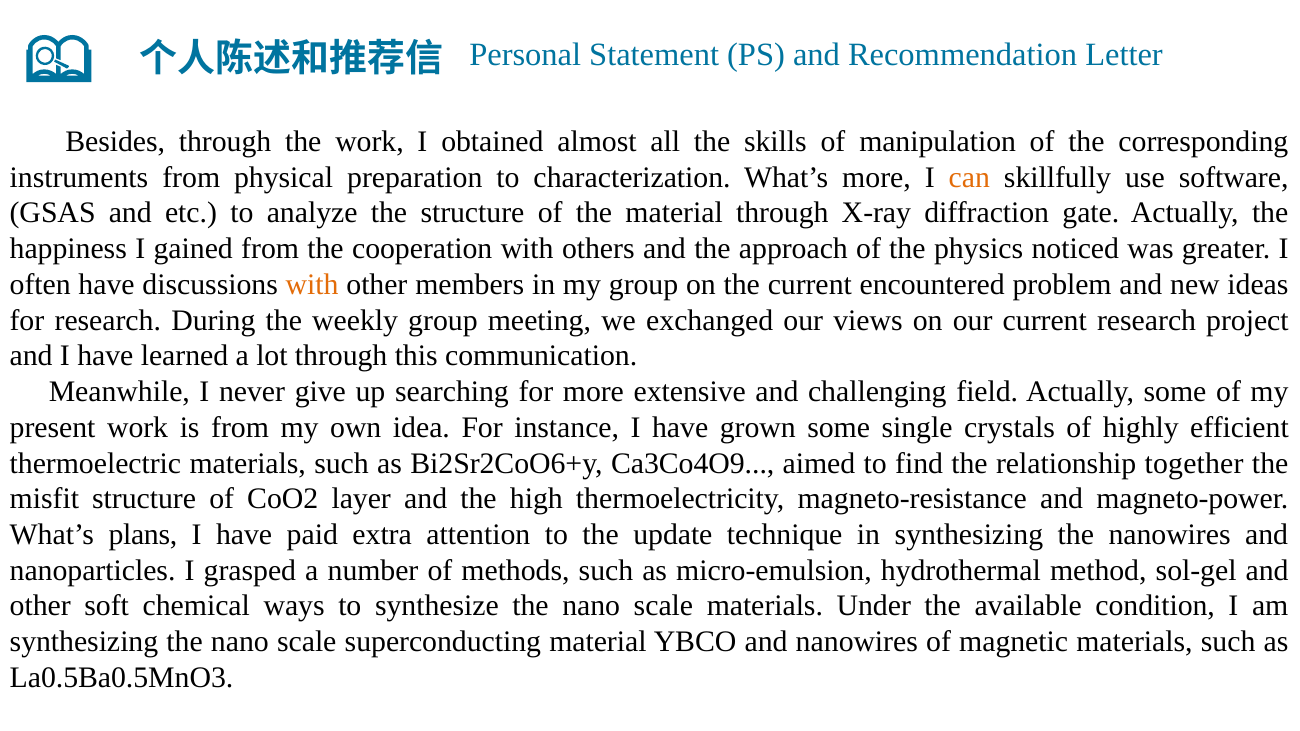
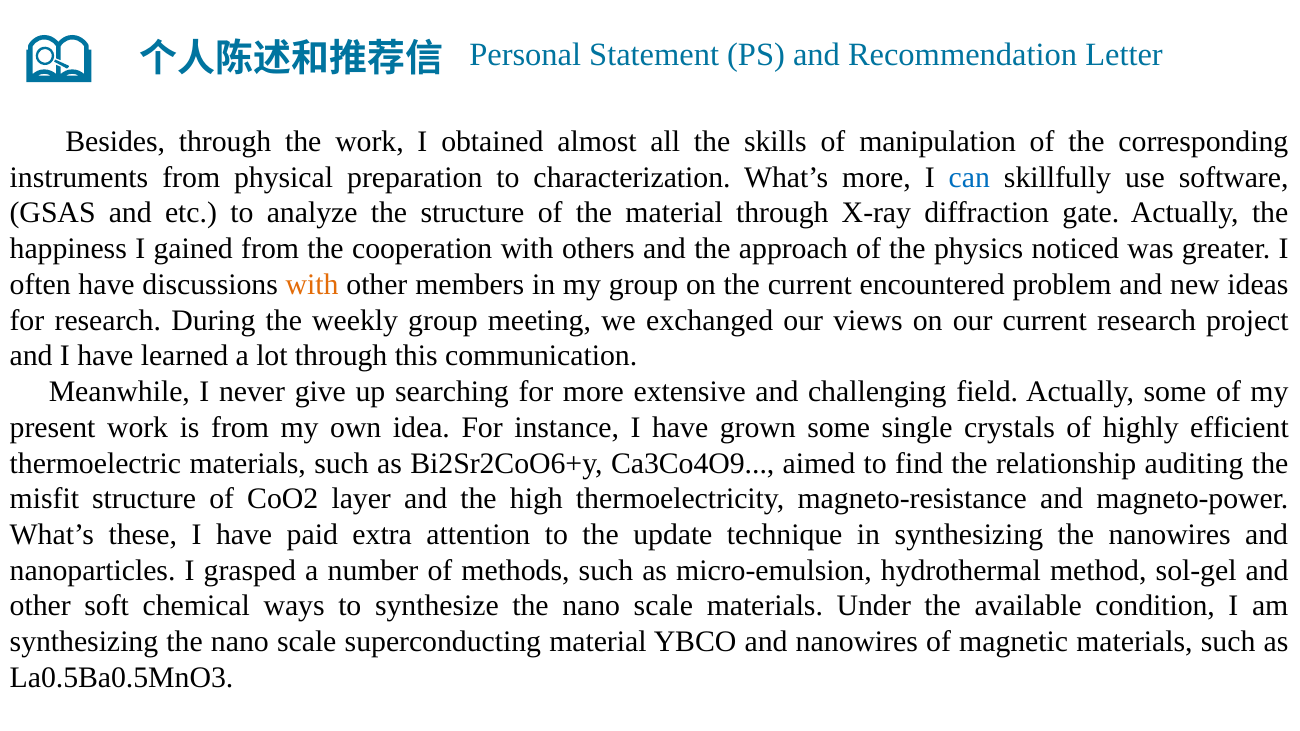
can colour: orange -> blue
together: together -> auditing
plans: plans -> these
